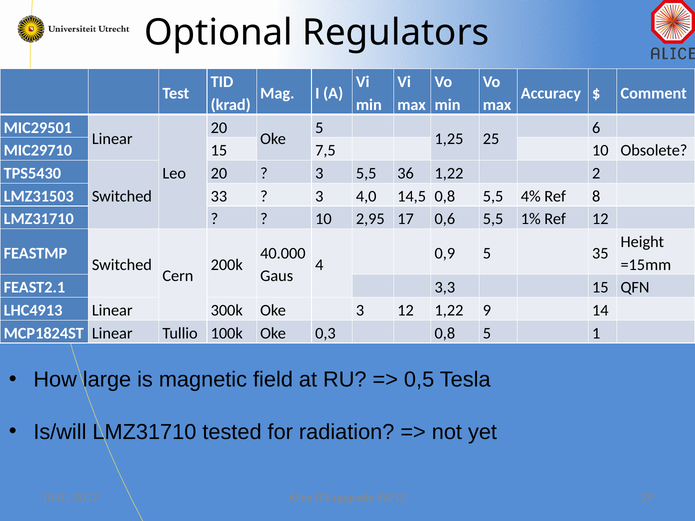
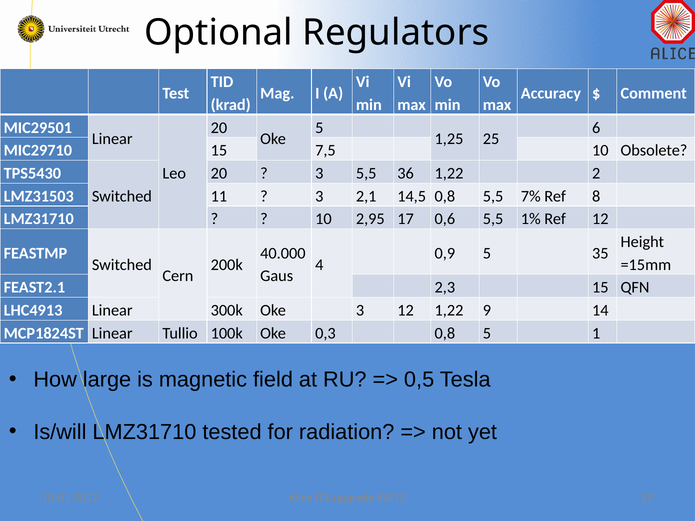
33: 33 -> 11
4,0: 4,0 -> 2,1
4%: 4% -> 7%
3,3: 3,3 -> 2,3
